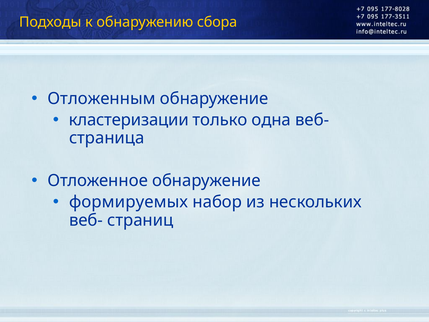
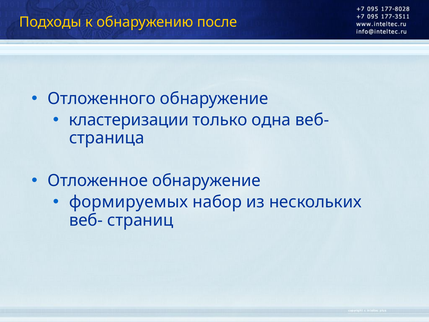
сбора: сбора -> после
Отложенным: Отложенным -> Отложенного
